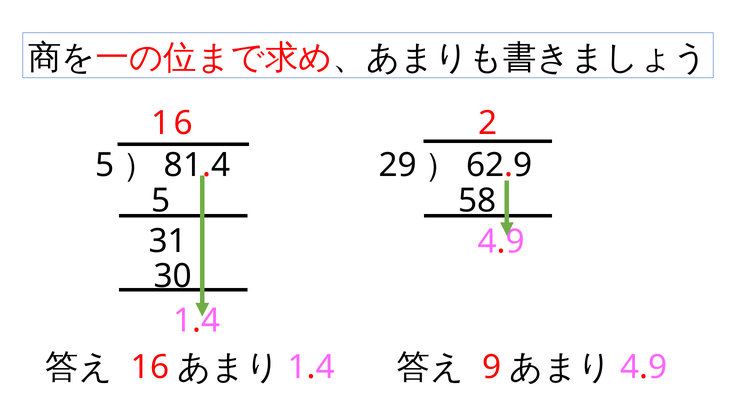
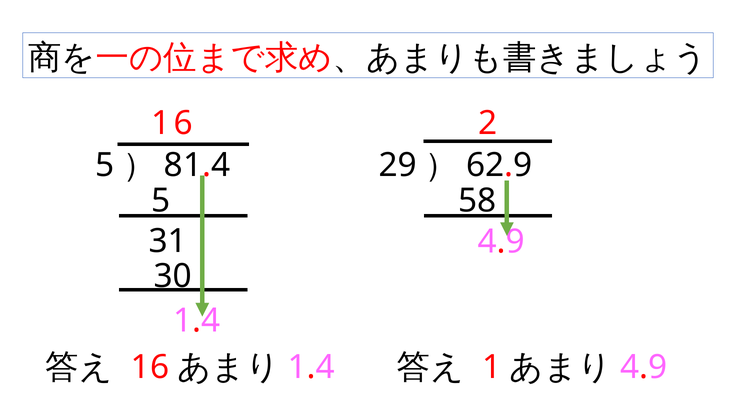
9 at (492, 367): 9 -> 1
